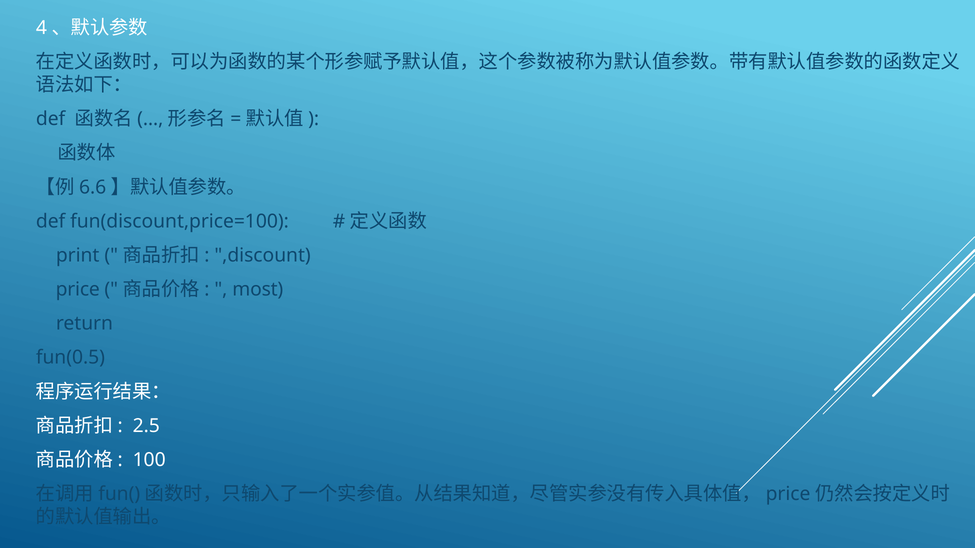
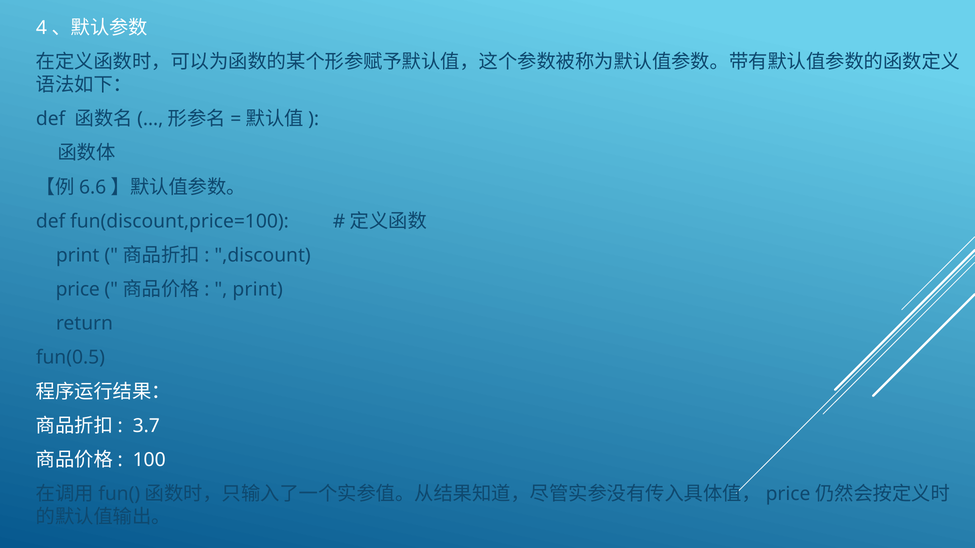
most at (258, 290): most -> print
2.5: 2.5 -> 3.7
